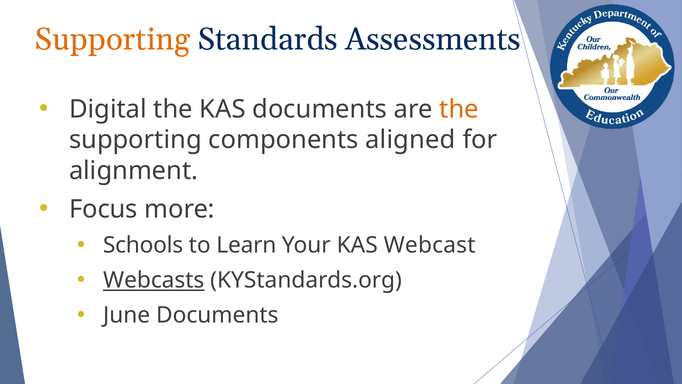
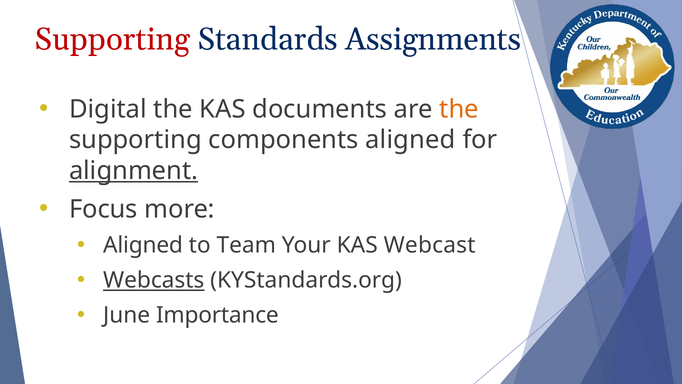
Supporting at (112, 39) colour: orange -> red
Assessments: Assessments -> Assignments
alignment underline: none -> present
Schools at (143, 245): Schools -> Aligned
Learn: Learn -> Team
June Documents: Documents -> Importance
